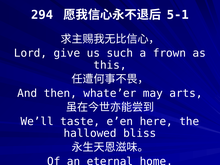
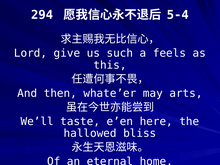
5-1: 5-1 -> 5-4
frown: frown -> feels
